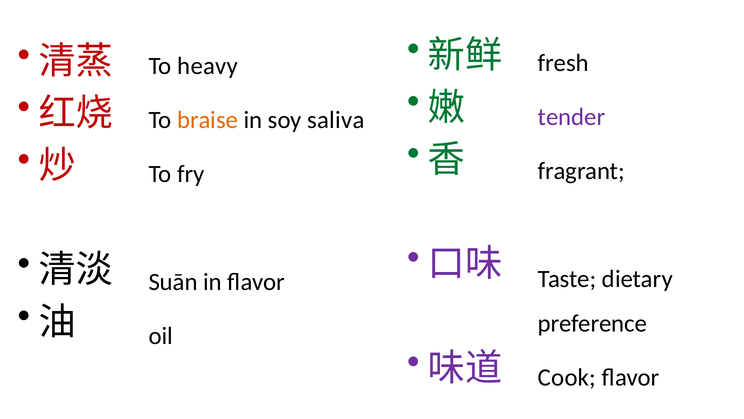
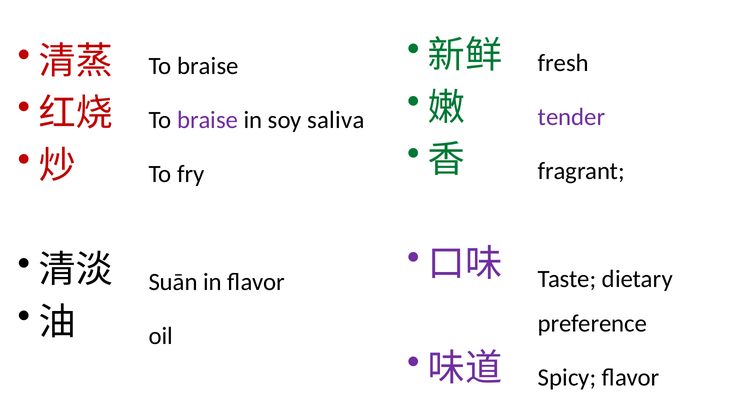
heavy at (208, 66): heavy -> braise
braise at (208, 120) colour: orange -> purple
Cook: Cook -> Spicy
